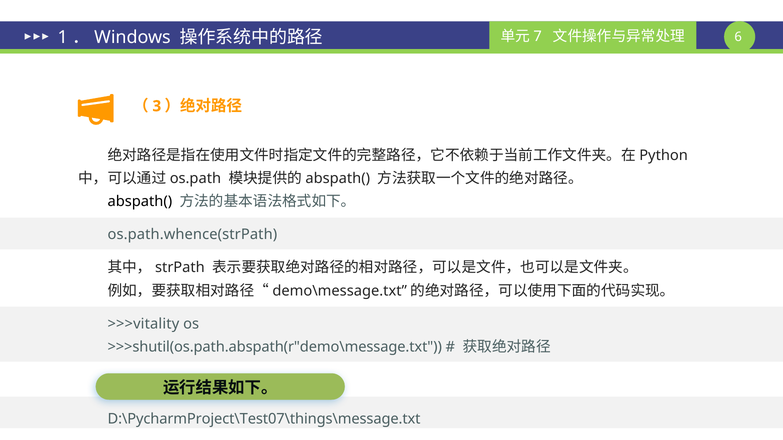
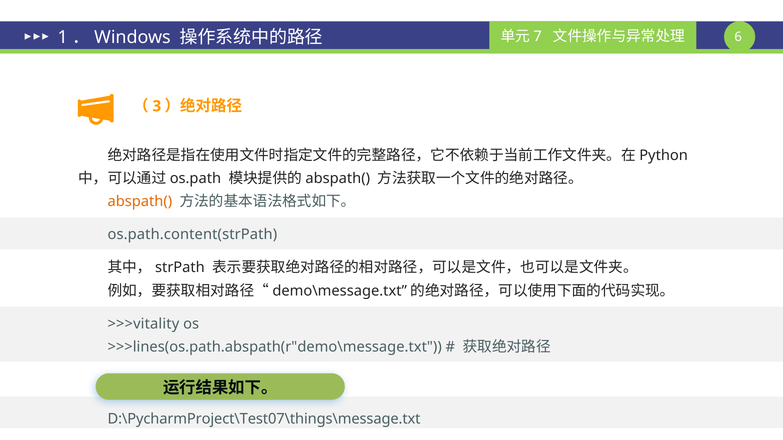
abspath( colour: black -> orange
os.path.whence(strPath: os.path.whence(strPath -> os.path.content(strPath
>>>shutil(os.path.abspath(r"demo\message.txt: >>>shutil(os.path.abspath(r"demo\message.txt -> >>>lines(os.path.abspath(r"demo\message.txt
